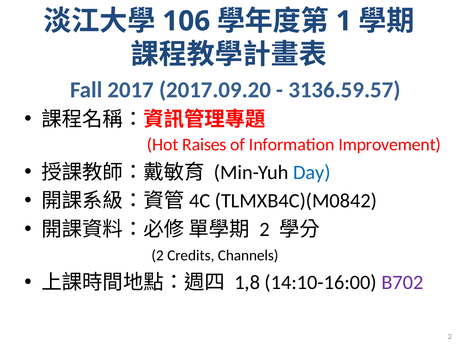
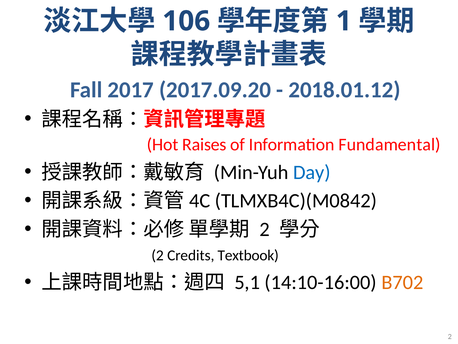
3136.59.57: 3136.59.57 -> 2018.01.12
Improvement: Improvement -> Fundamental
Channels: Channels -> Textbook
1,8: 1,8 -> 5,1
B702 colour: purple -> orange
